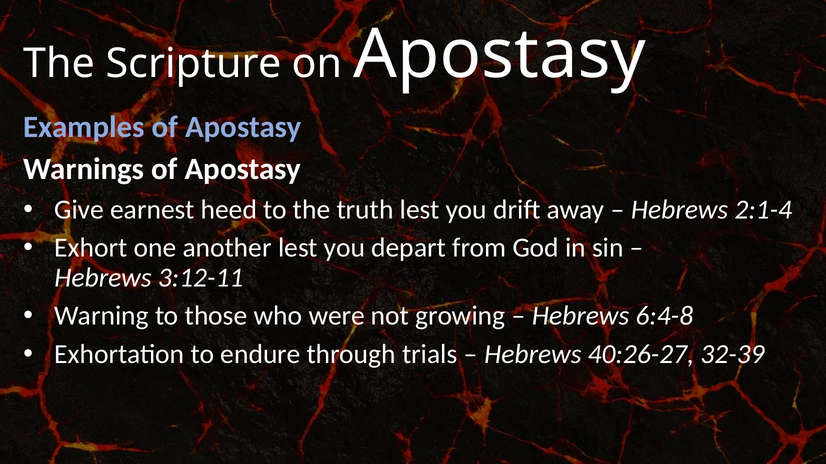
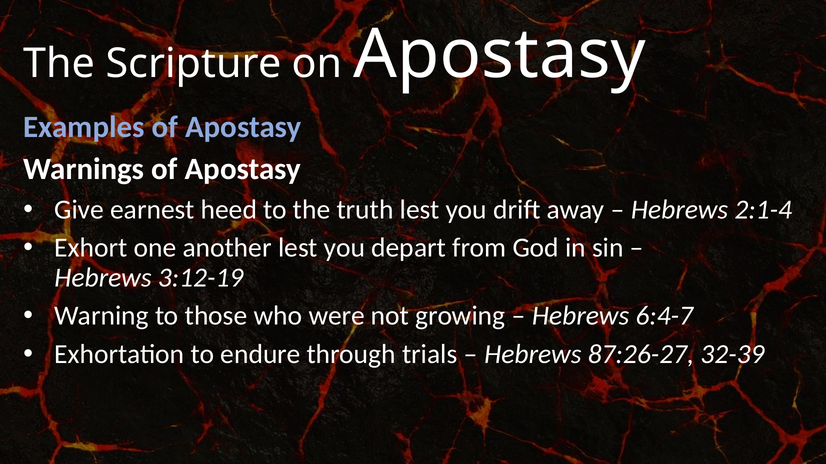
3:12-11: 3:12-11 -> 3:12-19
6:4-8: 6:4-8 -> 6:4-7
40:26-27: 40:26-27 -> 87:26-27
